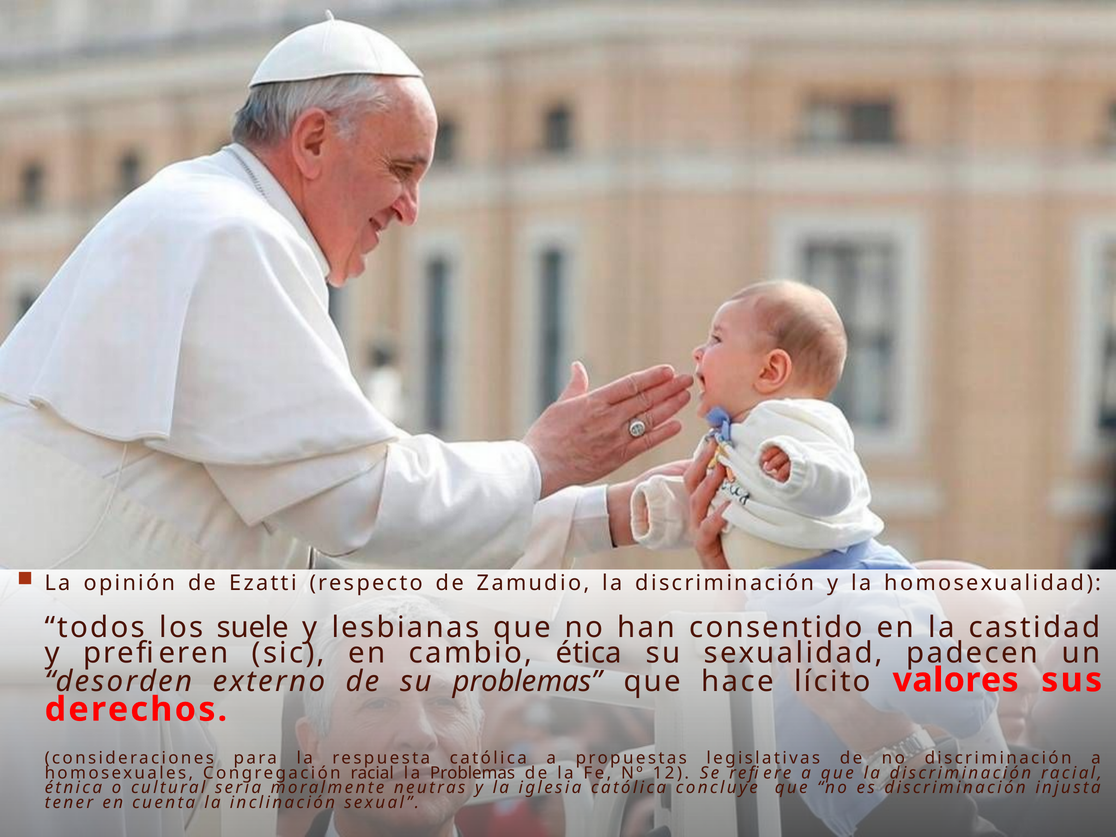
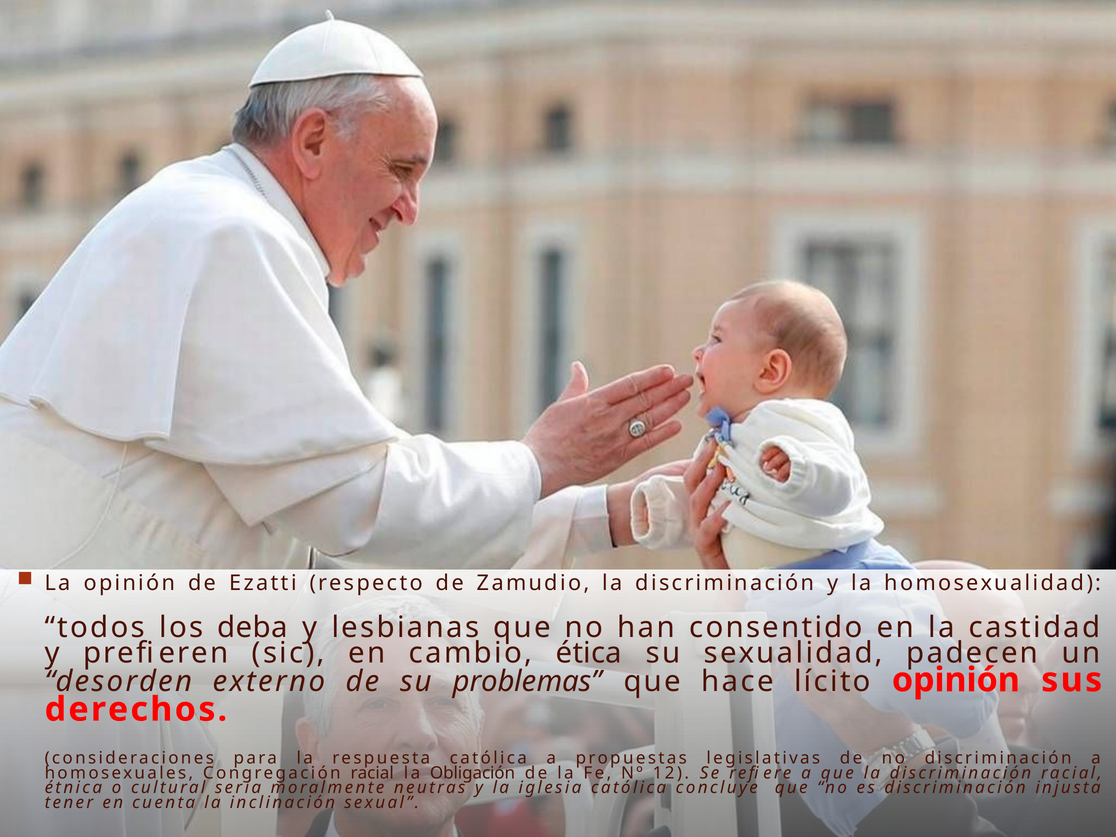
suele: suele -> deba
lícito valores: valores -> opinión
la Problemas: Problemas -> Obligación
